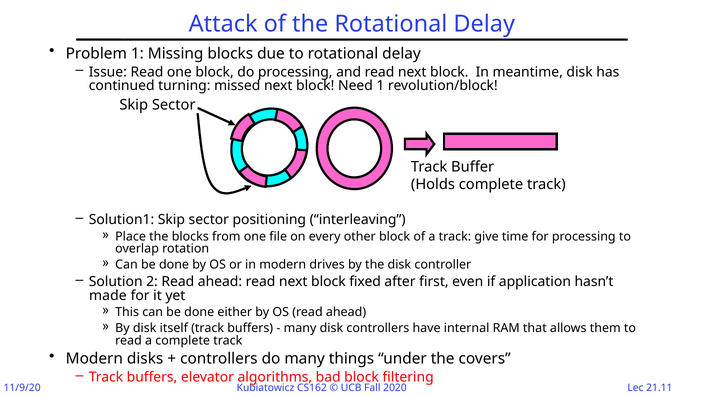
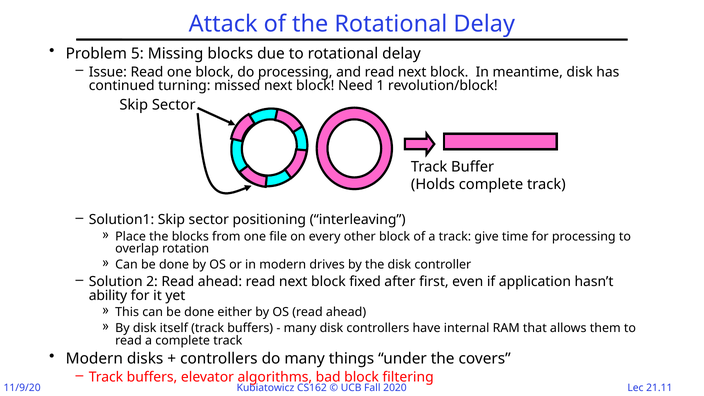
Problem 1: 1 -> 5
made: made -> ability
